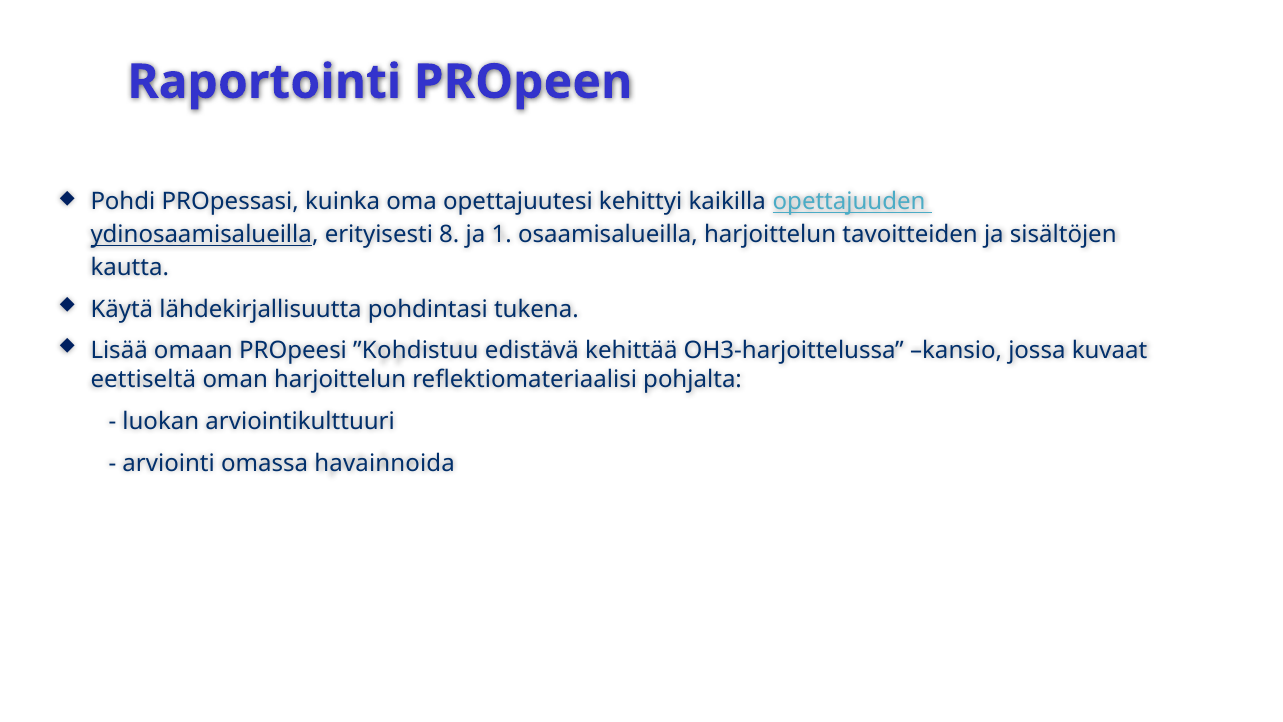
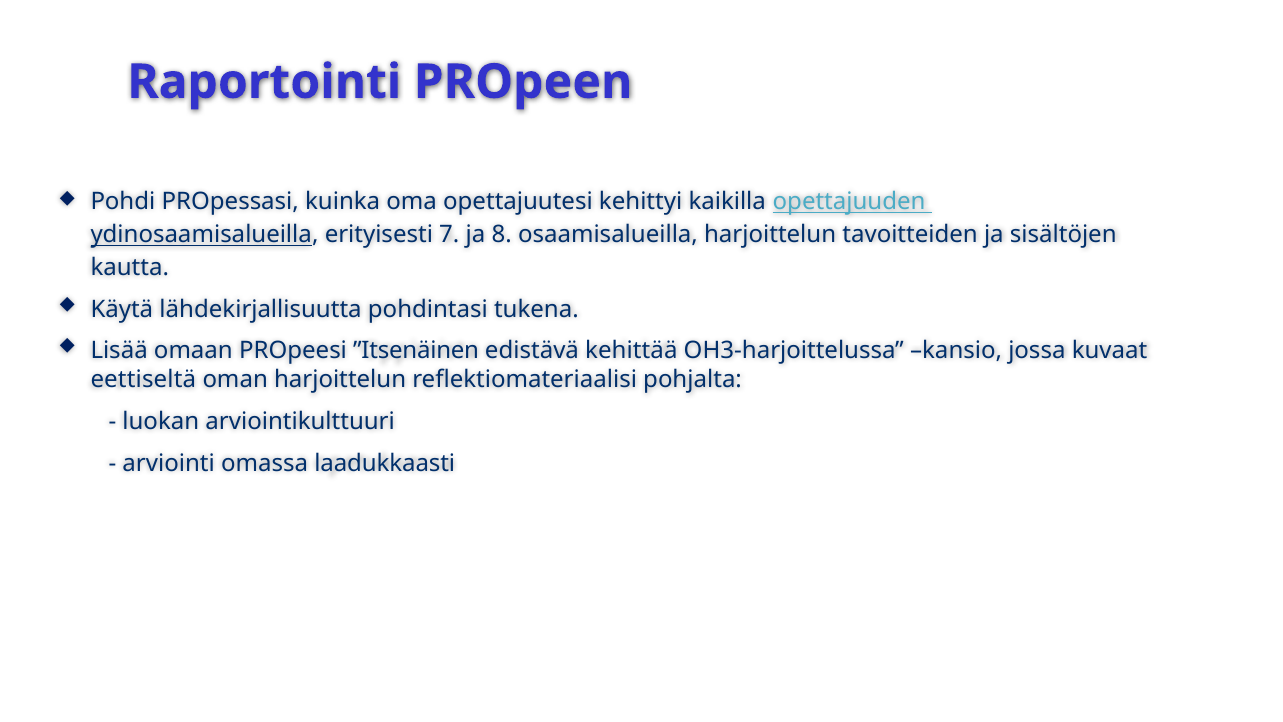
8: 8 -> 7
1: 1 -> 8
”Kohdistuu: ”Kohdistuu -> ”Itsenäinen
havainnoida: havainnoida -> laadukkaasti
